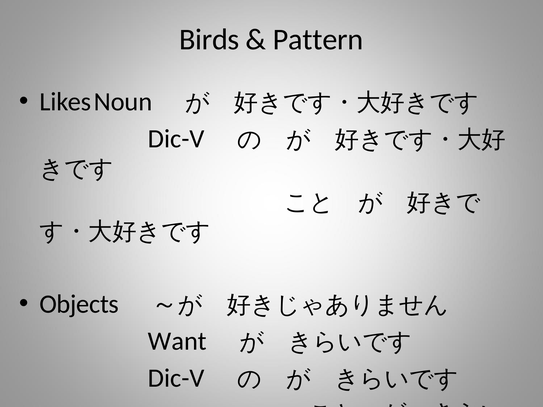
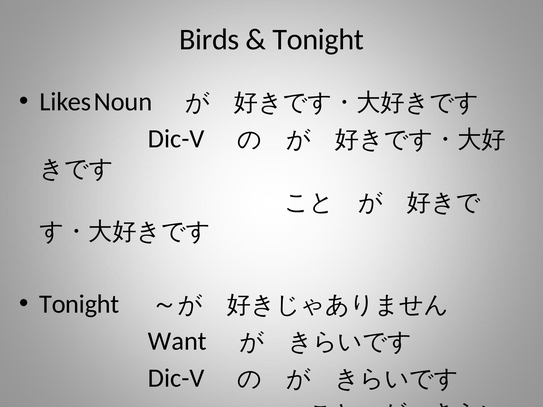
Pattern at (318, 40): Pattern -> Tonight
Objects at (79, 304): Objects -> Tonight
